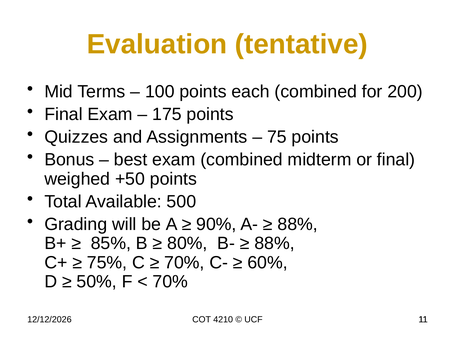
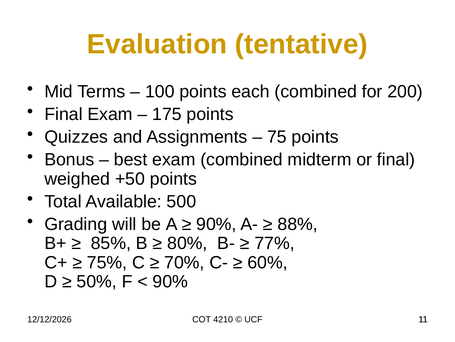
88% at (274, 243): 88% -> 77%
70% at (170, 281): 70% -> 90%
